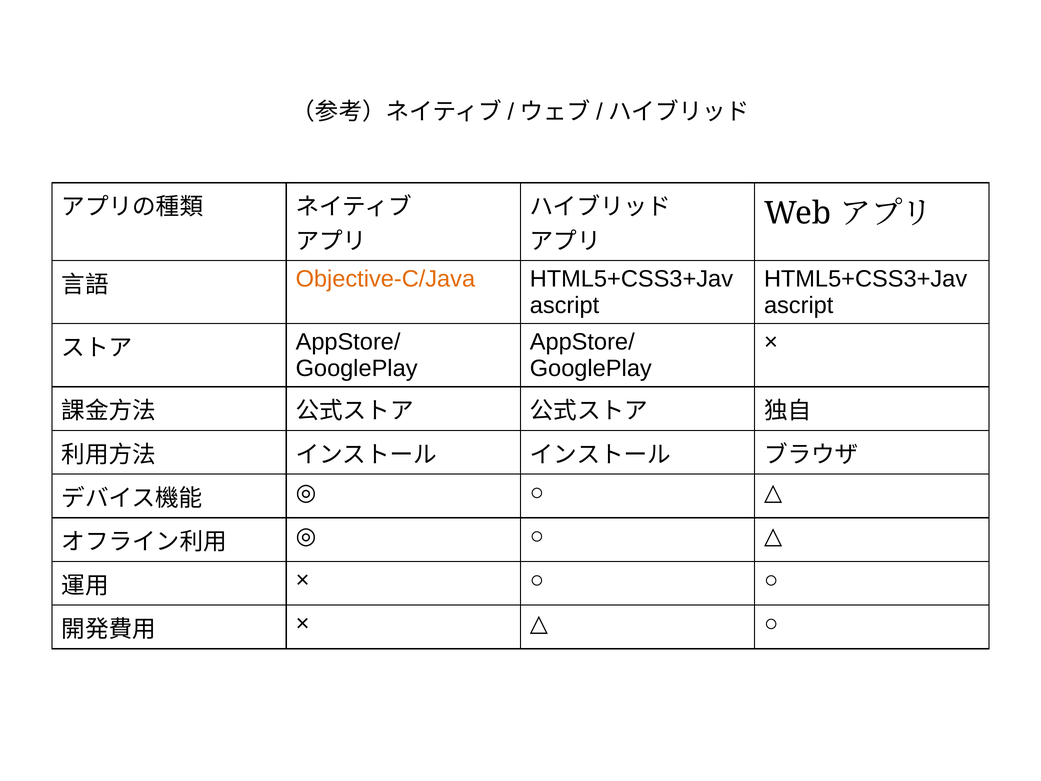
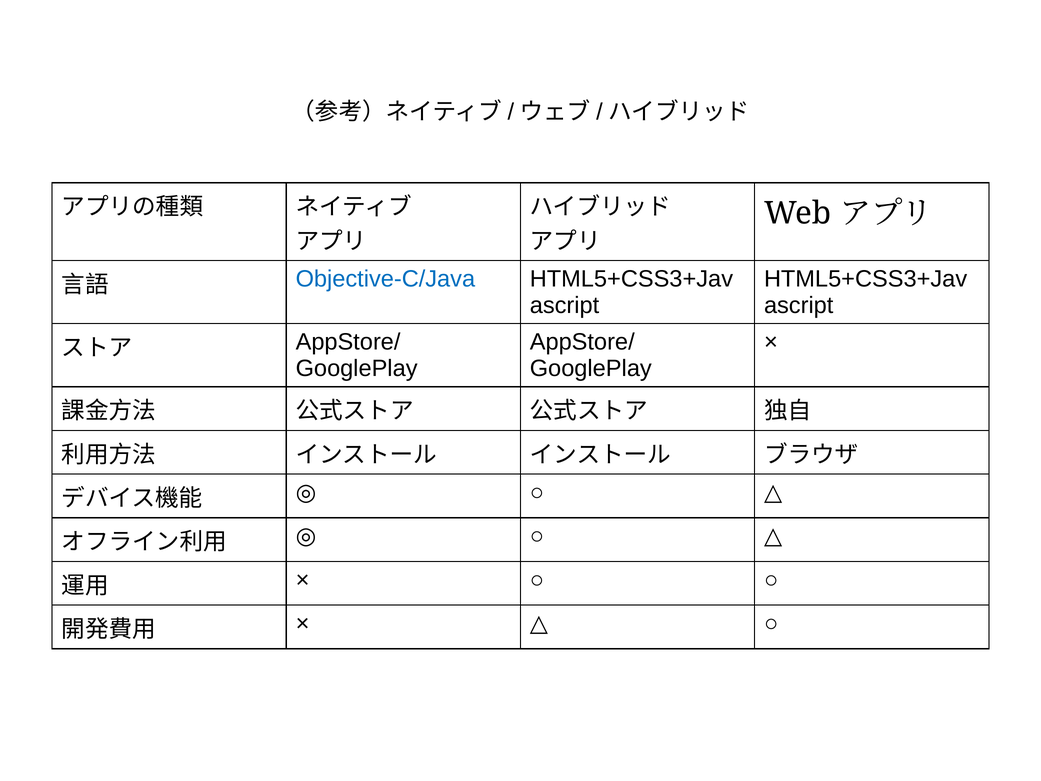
Objective-C/Java colour: orange -> blue
